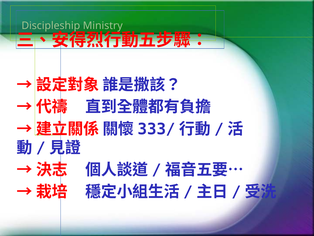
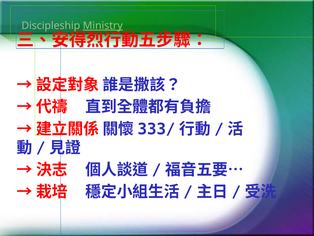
Ministry underline: none -> present
